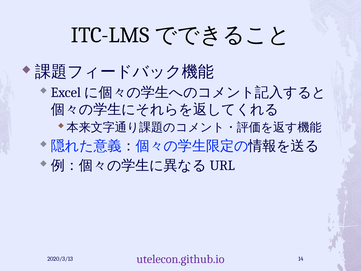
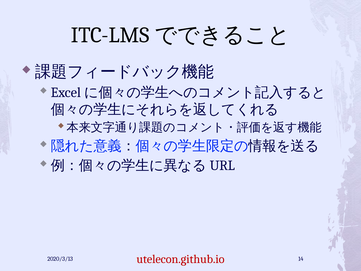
utelecon.github.io colour: purple -> red
